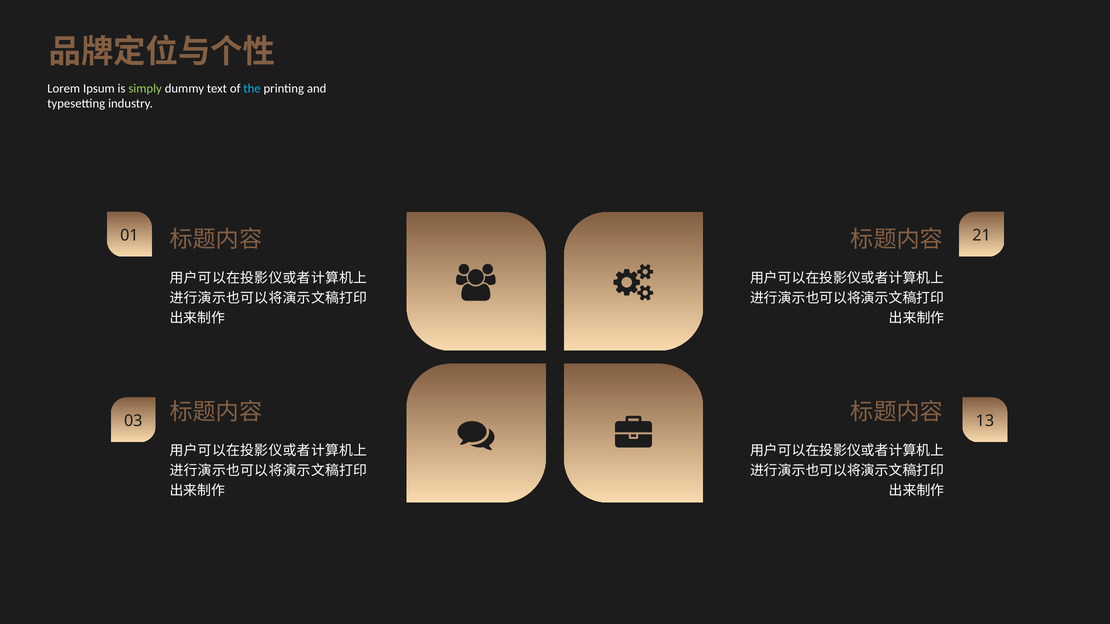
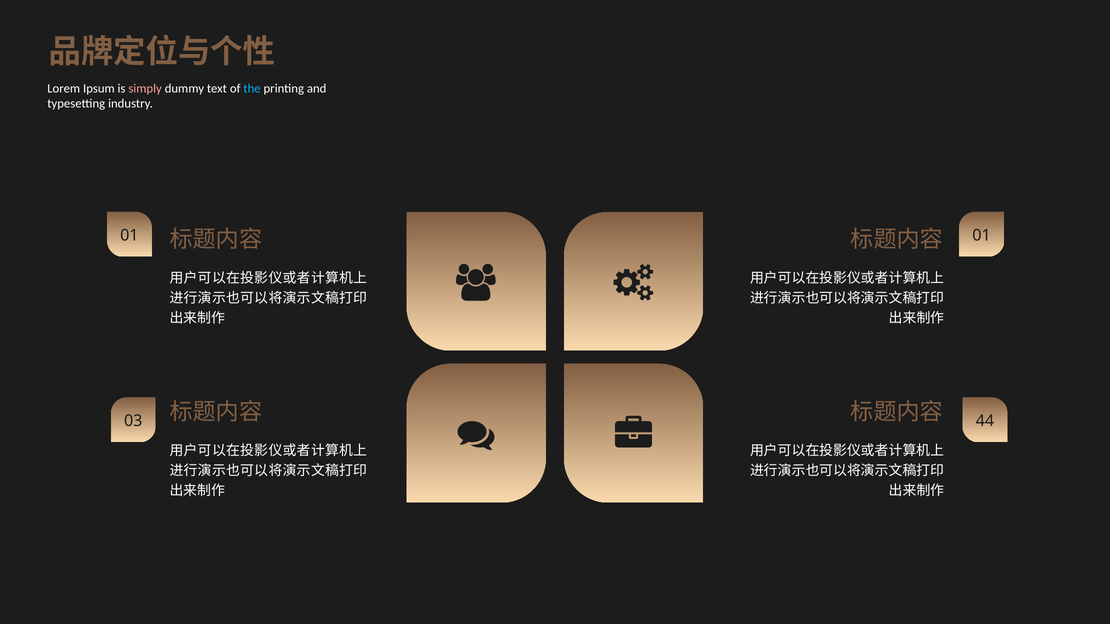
simply colour: light green -> pink
01 21: 21 -> 01
13: 13 -> 44
